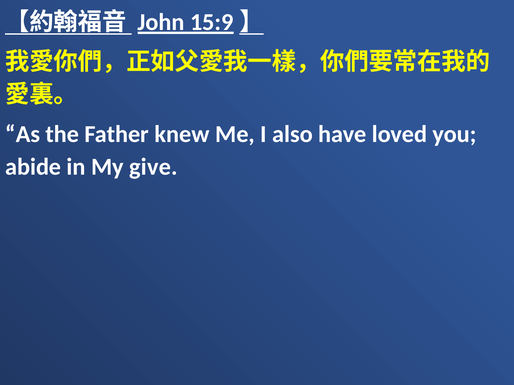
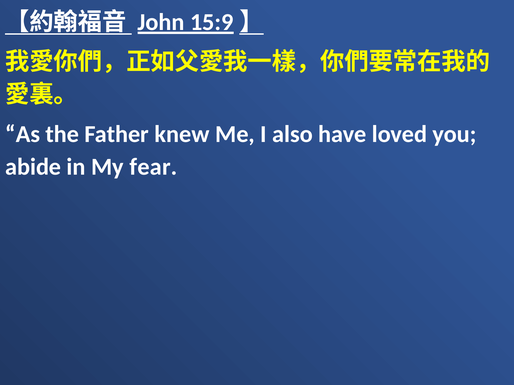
give: give -> fear
